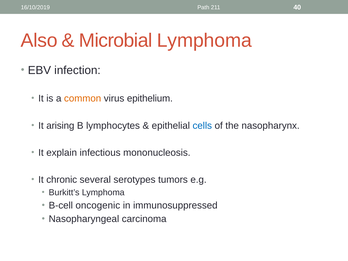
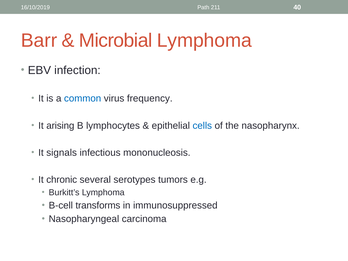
Also: Also -> Barr
common colour: orange -> blue
epithelium: epithelium -> frequency
explain: explain -> signals
oncogenic: oncogenic -> transforms
